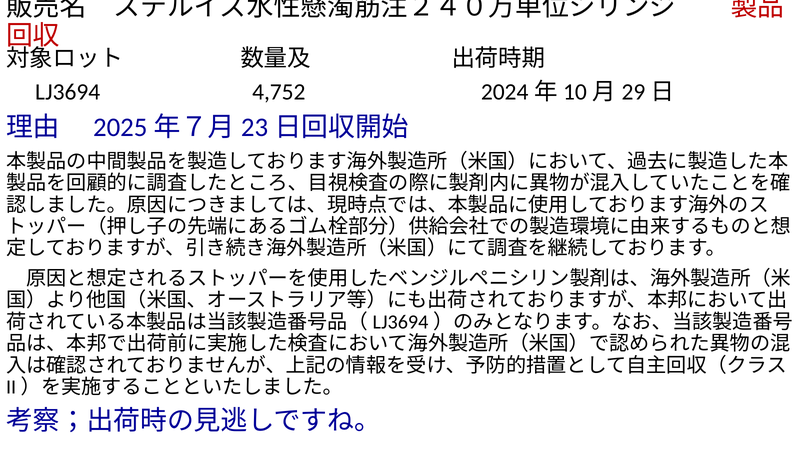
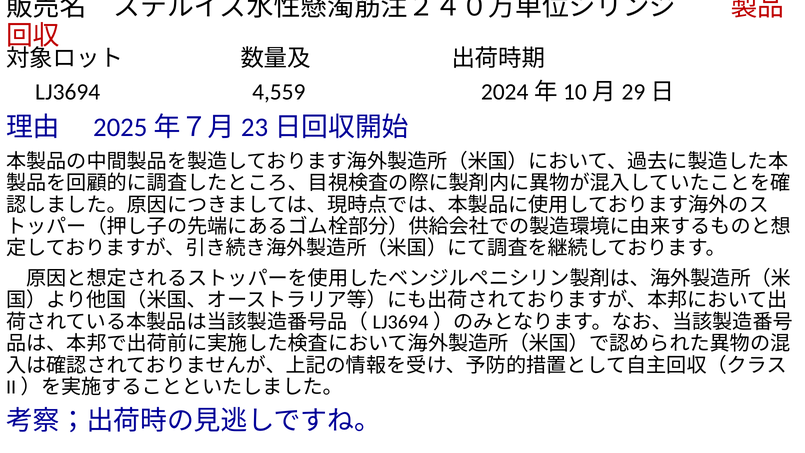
4,752: 4,752 -> 4,559
